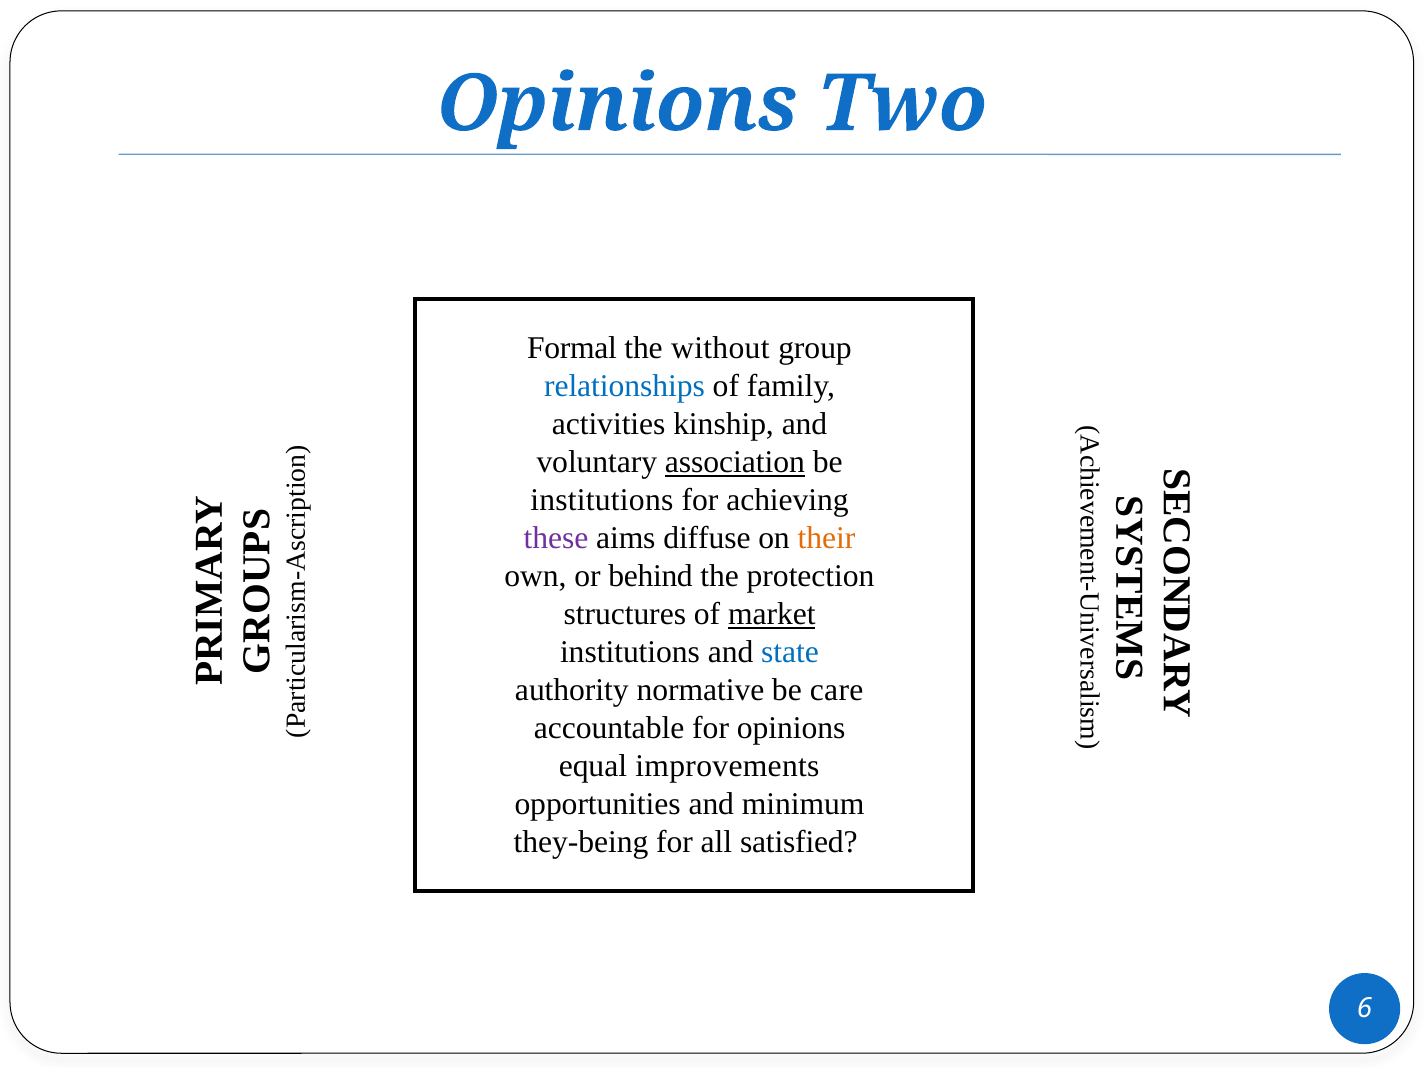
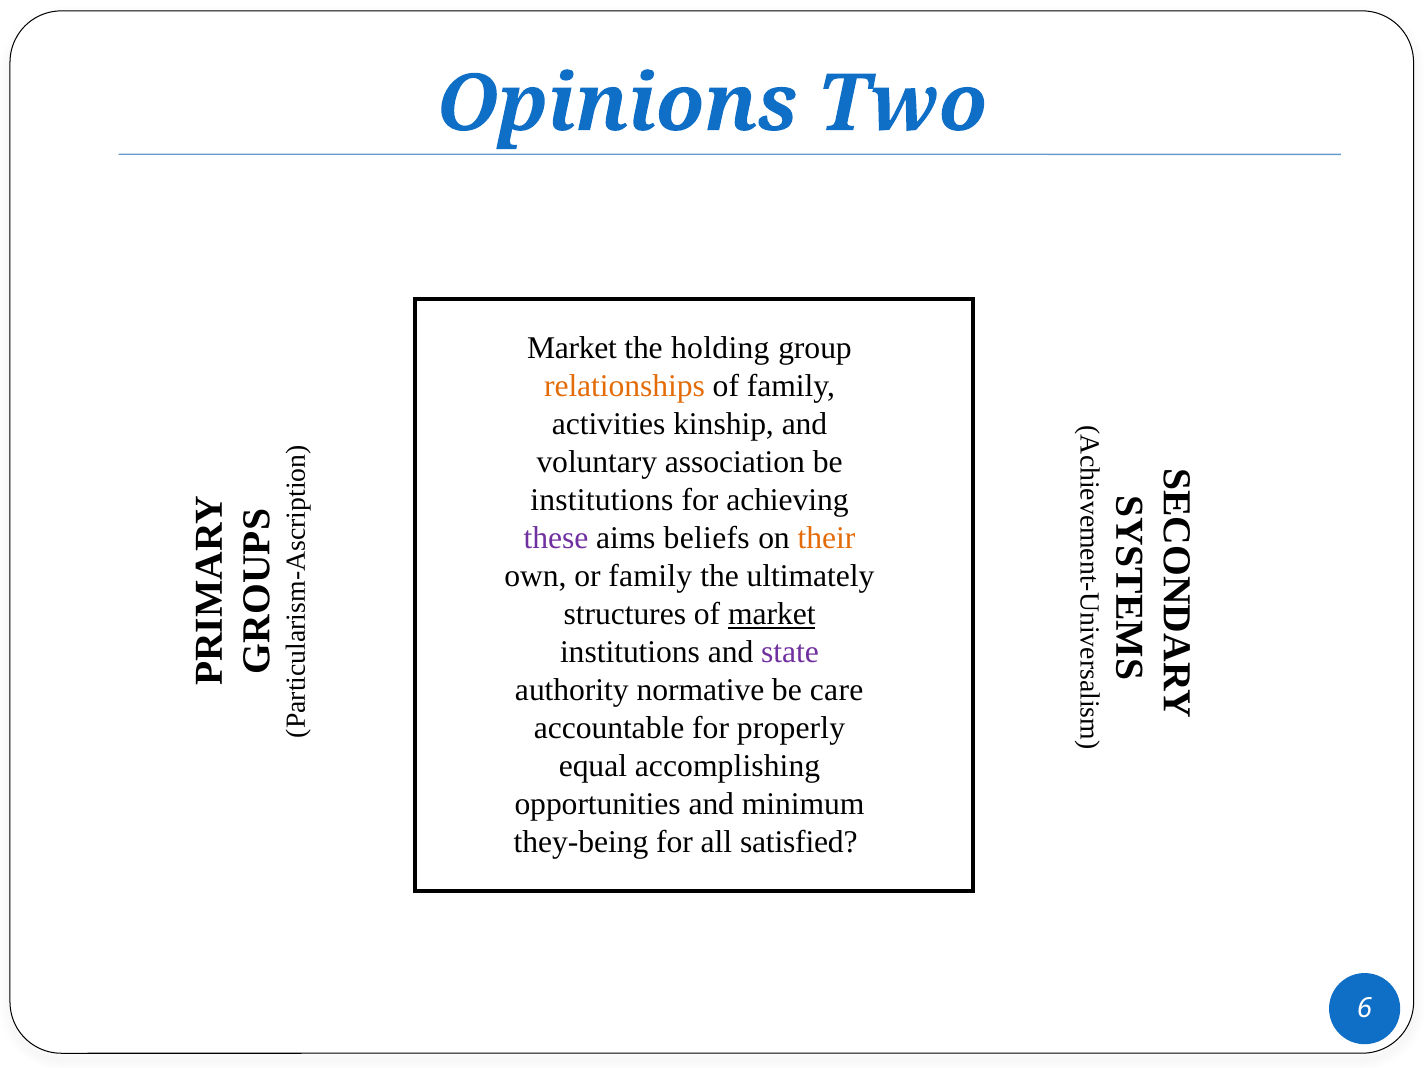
Formal at (572, 349): Formal -> Market
without: without -> holding
relationships colour: blue -> orange
association underline: present -> none
diffuse: diffuse -> beliefs
or behind: behind -> family
protection: protection -> ultimately
state colour: blue -> purple
for opinions: opinions -> properly
improvements: improvements -> accomplishing
